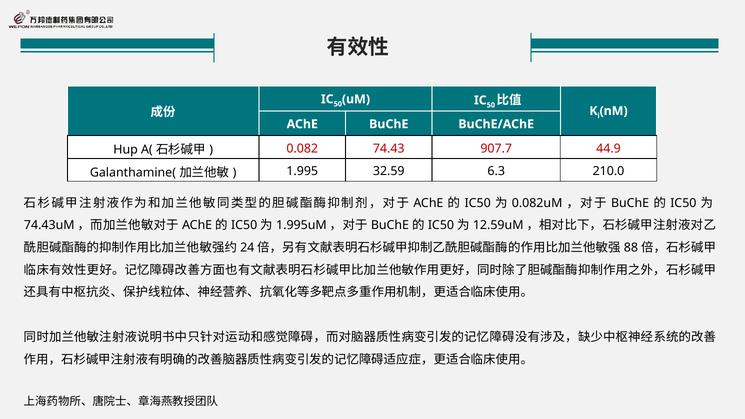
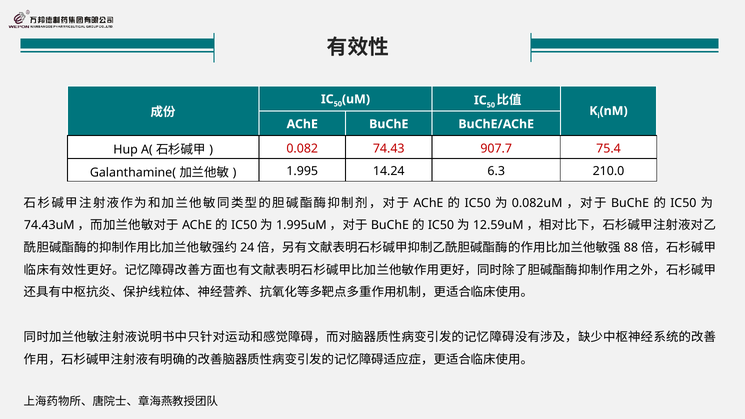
44.9: 44.9 -> 75.4
32.59: 32.59 -> 14.24
